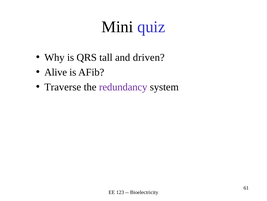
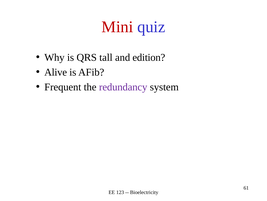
Mini colour: black -> red
driven: driven -> edition
Traverse: Traverse -> Frequent
